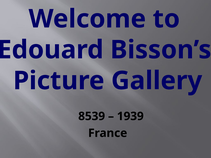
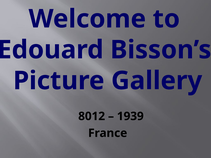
8539: 8539 -> 8012
